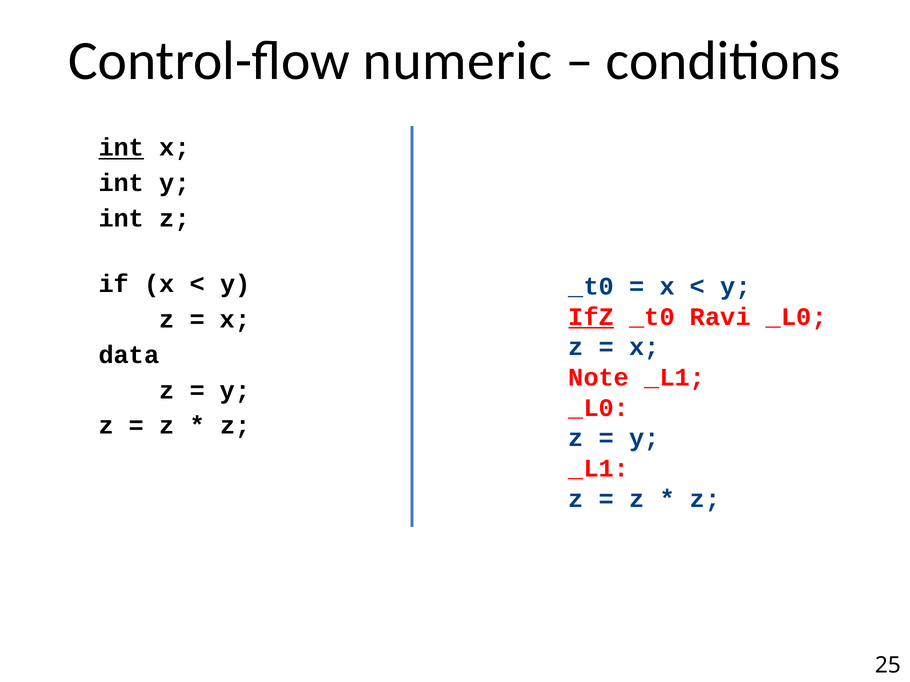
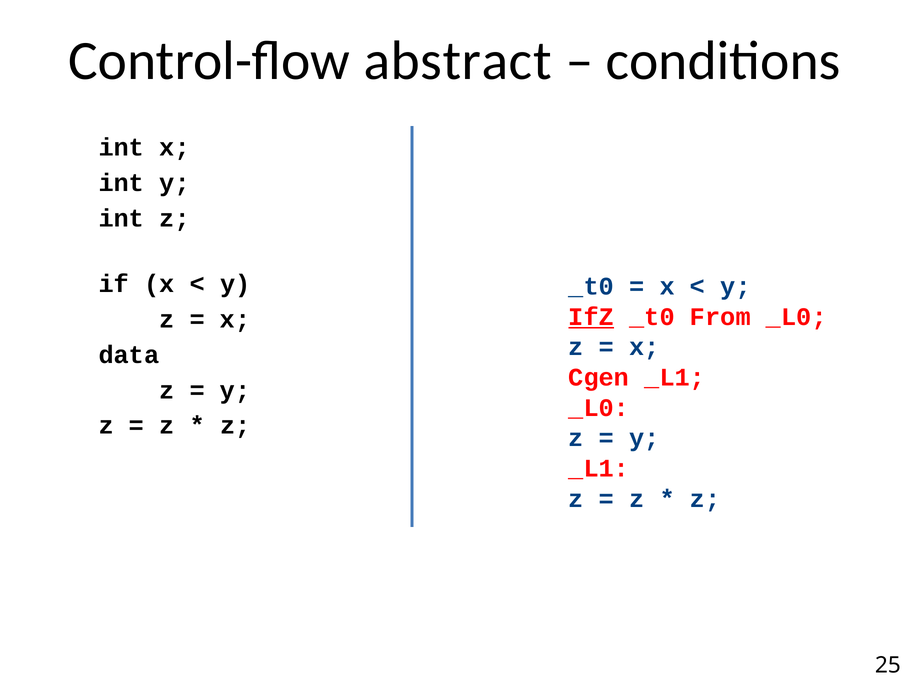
numeric: numeric -> abstract
int at (121, 148) underline: present -> none
Ravi: Ravi -> From
Note: Note -> Cgen
